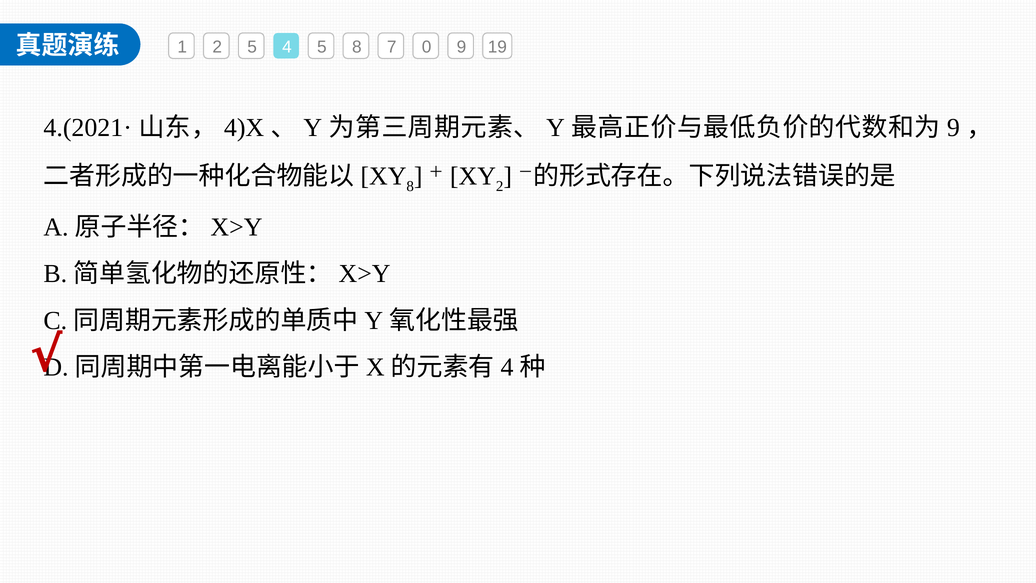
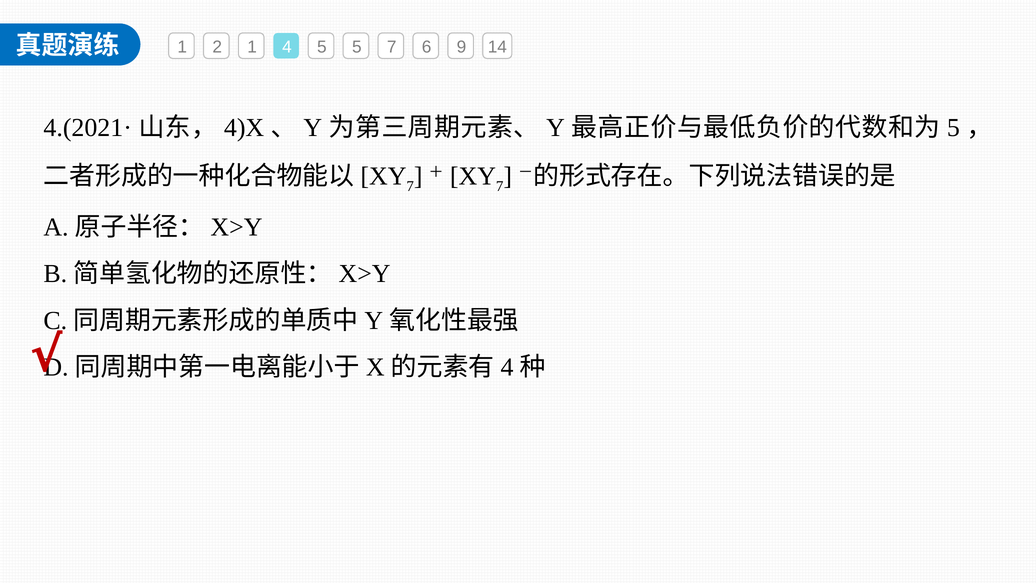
2 5: 5 -> 1
5 8: 8 -> 5
0: 0 -> 6
19: 19 -> 14
9 at (953, 127): 9 -> 5
8 at (410, 186): 8 -> 7
2 at (500, 186): 2 -> 7
